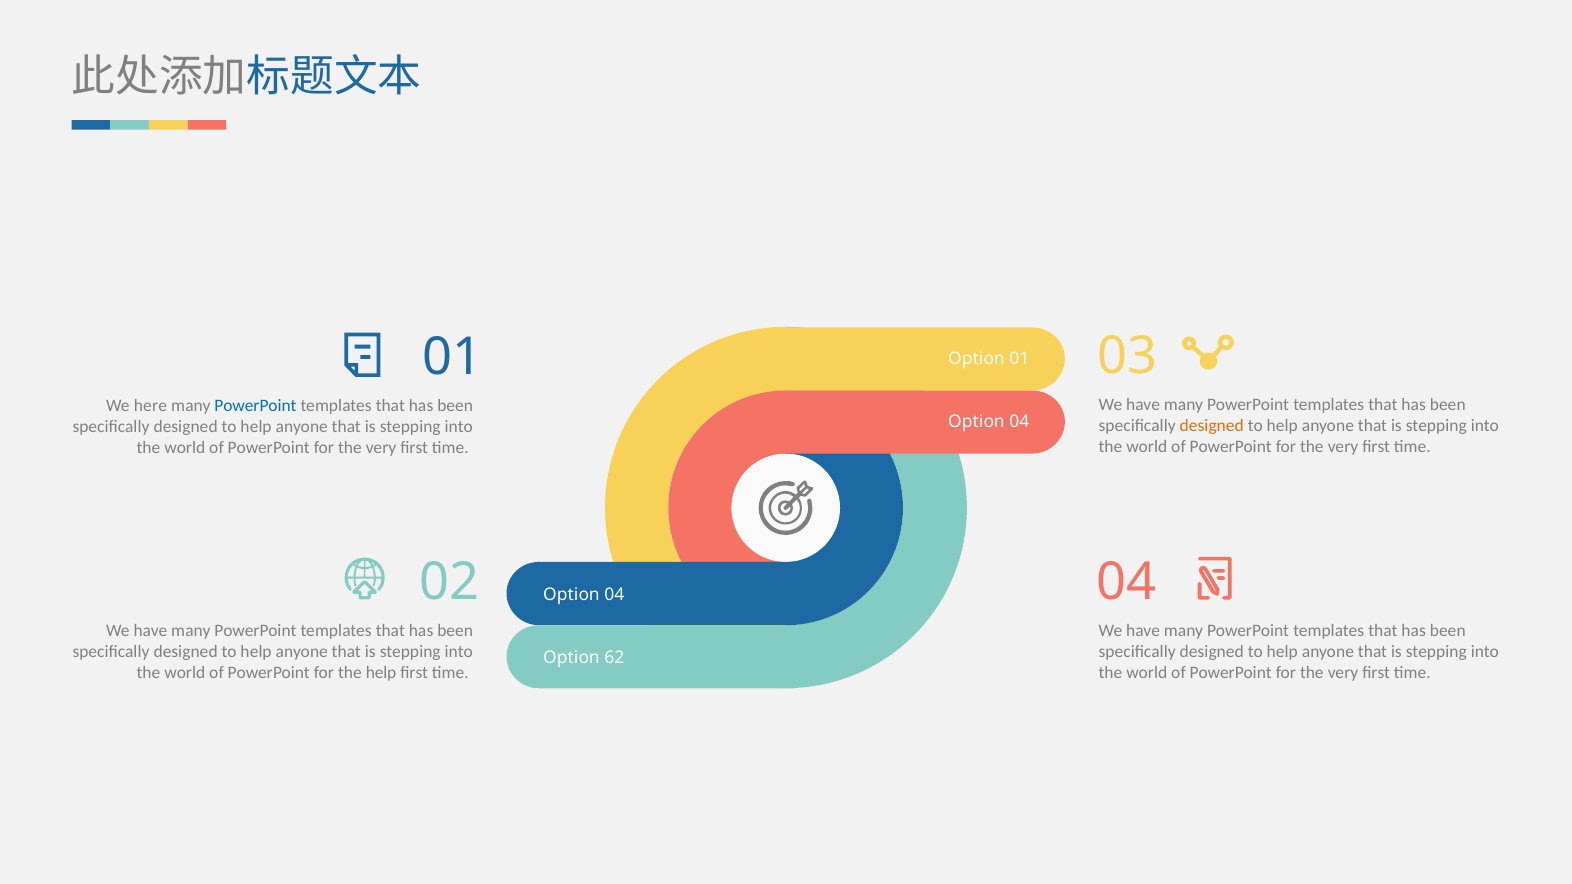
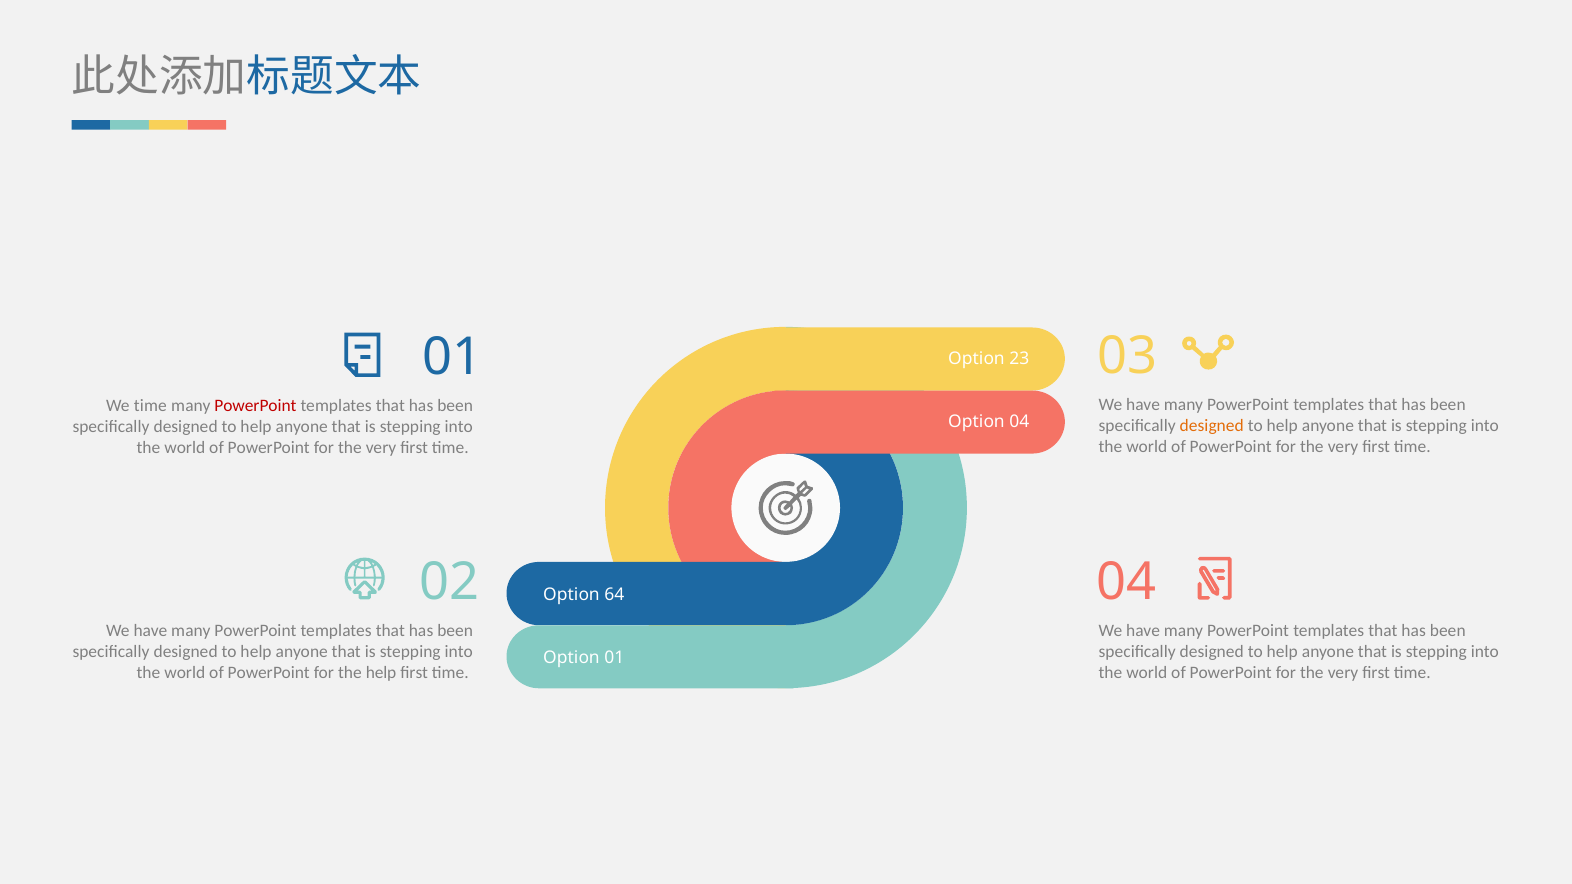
Option 01: 01 -> 23
We here: here -> time
PowerPoint at (255, 406) colour: blue -> red
04 at (614, 595): 04 -> 64
Option 62: 62 -> 01
